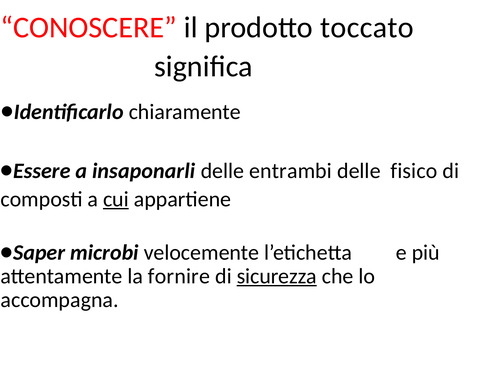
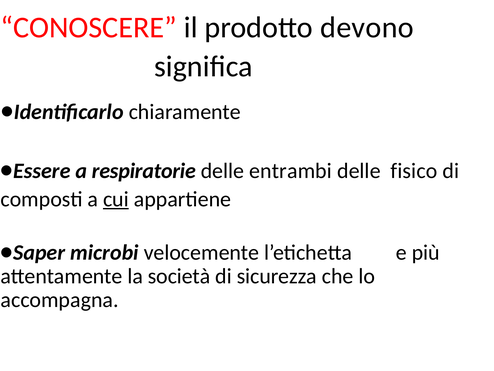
toccato: toccato -> devono
insaponarli: insaponarli -> respiratorie
fornire: fornire -> società
sicurezza underline: present -> none
